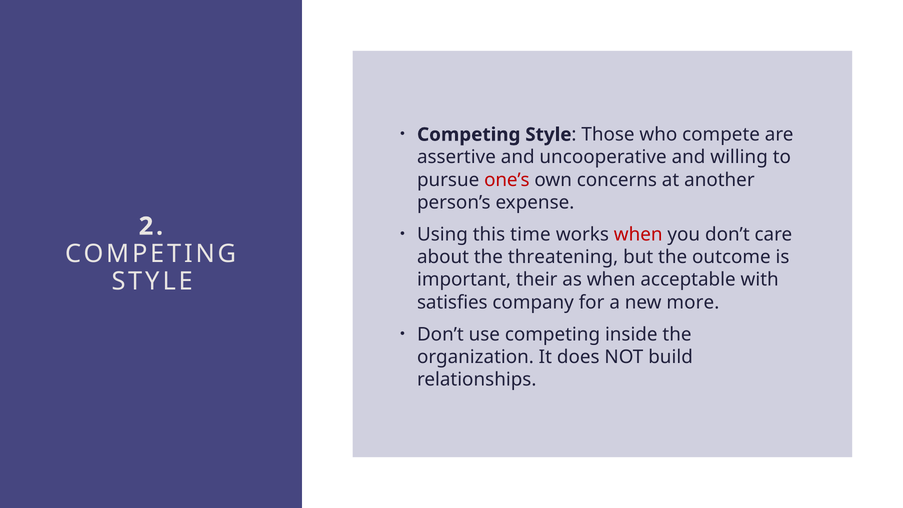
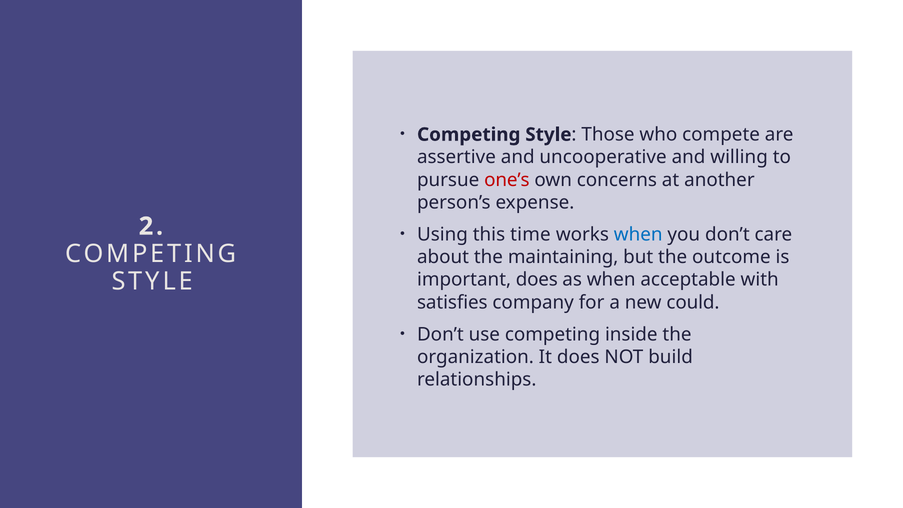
when at (638, 234) colour: red -> blue
threatening: threatening -> maintaining
important their: their -> does
more: more -> could
